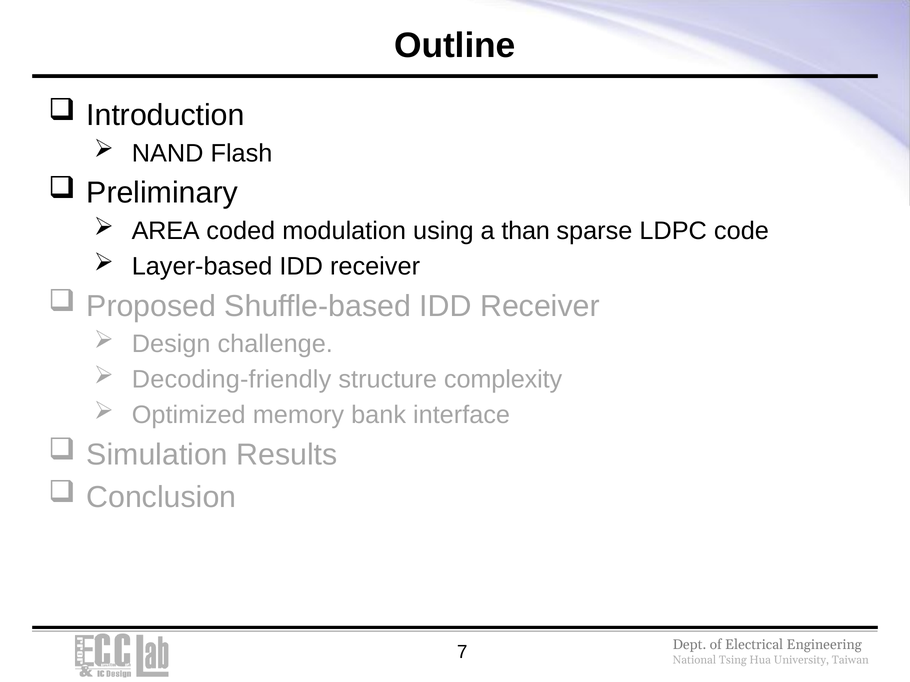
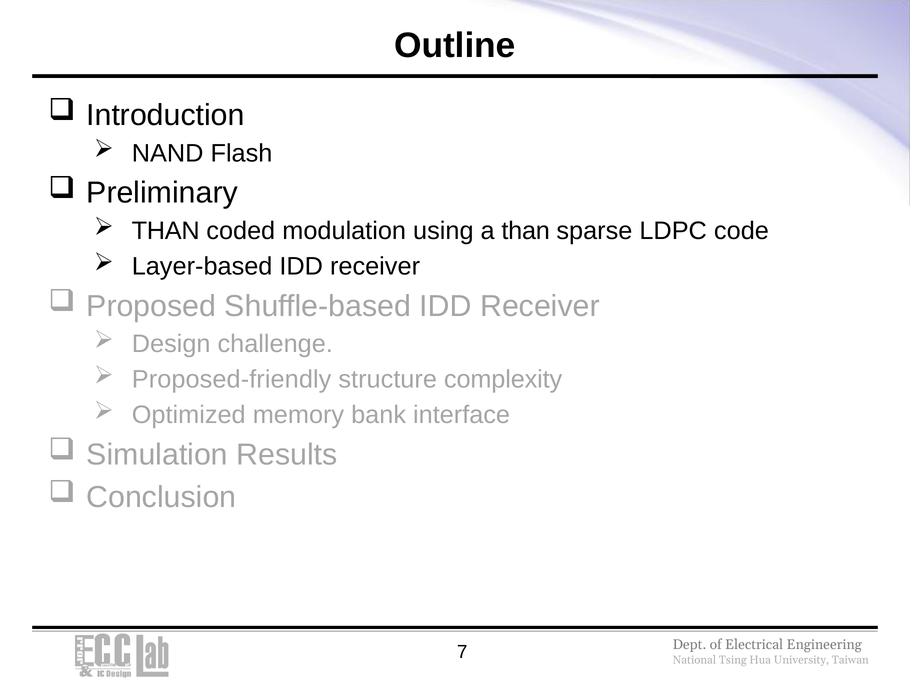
AREA at (166, 231): AREA -> THAN
Decoding-friendly: Decoding-friendly -> Proposed-friendly
